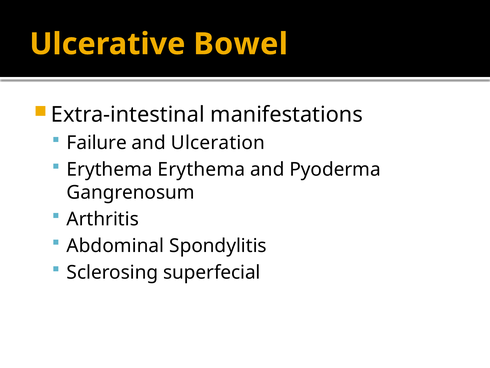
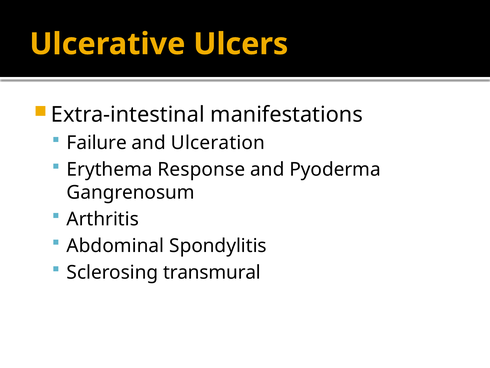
Bowel: Bowel -> Ulcers
Erythema Erythema: Erythema -> Response
superfecial: superfecial -> transmural
